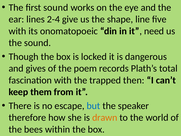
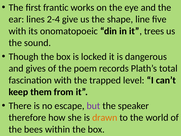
first sound: sound -> frantic
need: need -> trees
then: then -> level
but colour: blue -> purple
